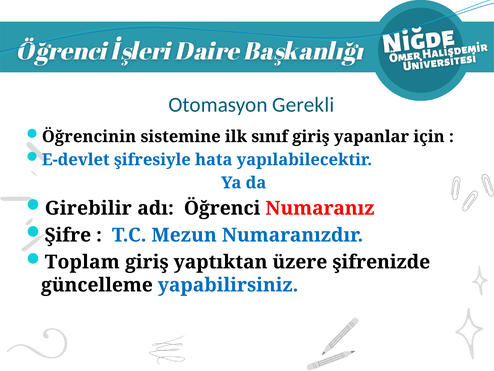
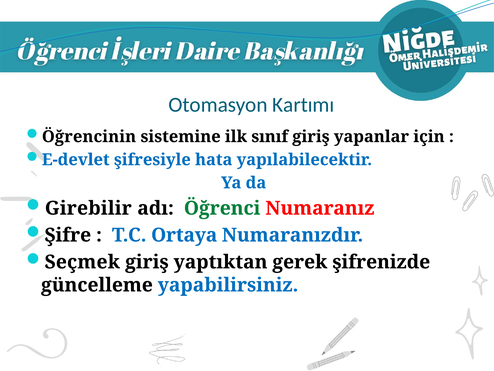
Gerekli: Gerekli -> Kartımı
Öğrenci colour: black -> green
Mezun: Mezun -> Ortaya
Toplam: Toplam -> Seçmek
üzere: üzere -> gerek
